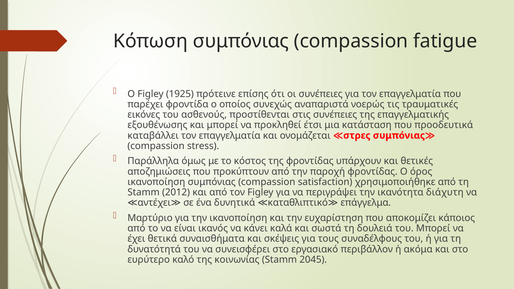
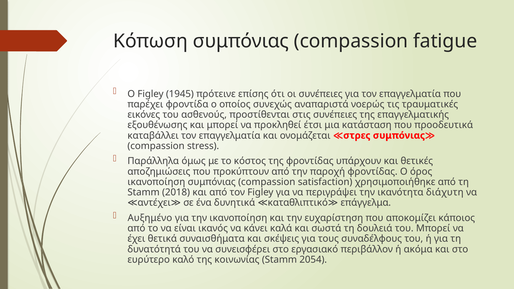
1925: 1925 -> 1945
2012: 2012 -> 2018
Μαρτύριο: Μαρτύριο -> Αυξημένο
2045: 2045 -> 2054
